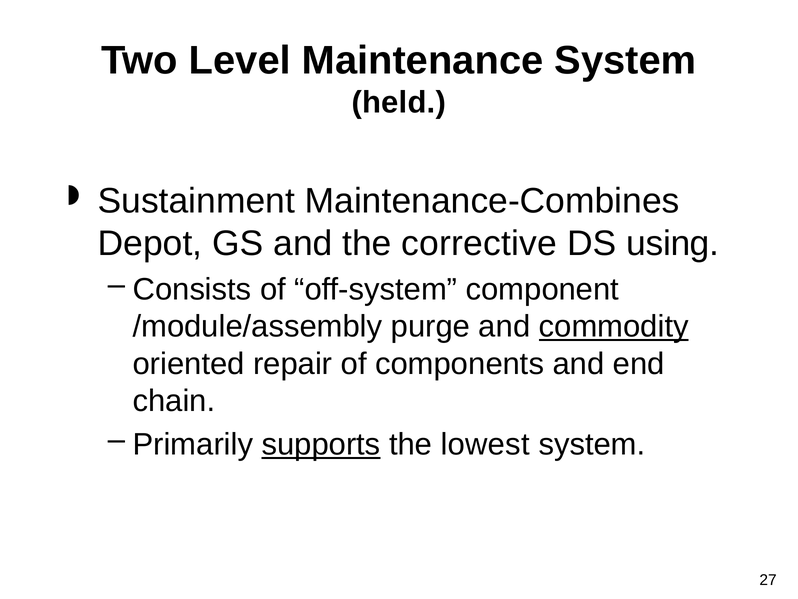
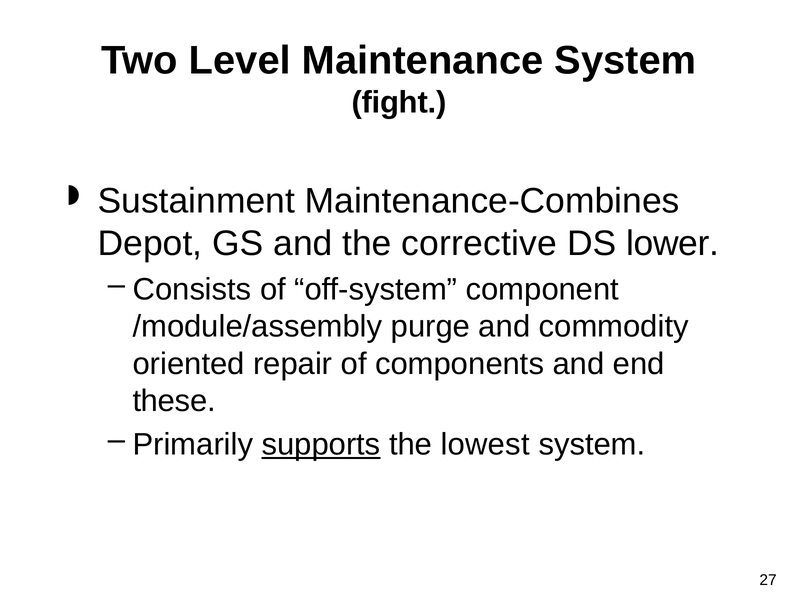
held: held -> fight
using: using -> lower
commodity underline: present -> none
chain: chain -> these
